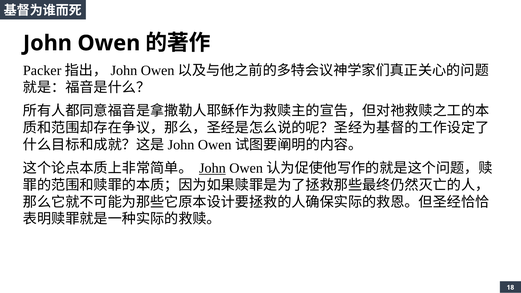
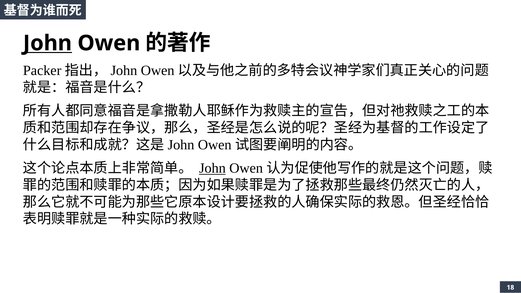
John at (47, 43) underline: none -> present
